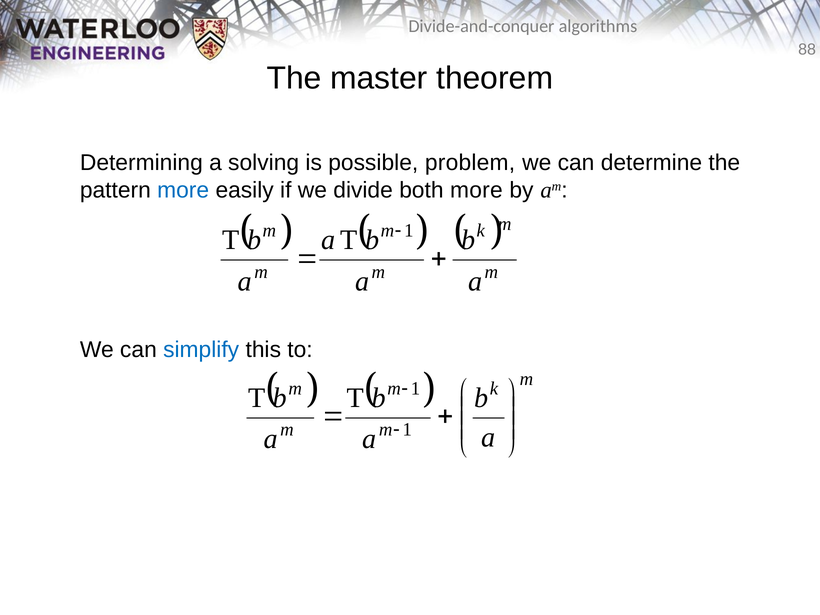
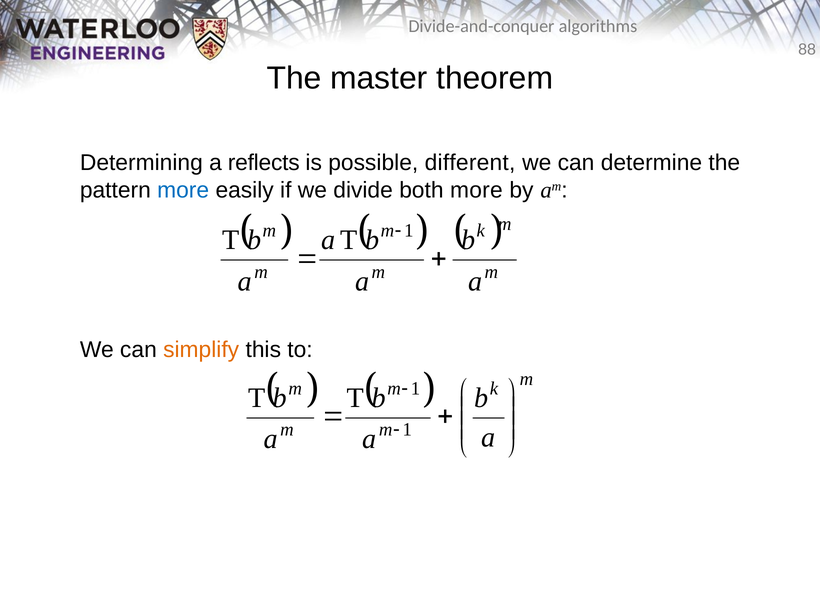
solving: solving -> reflects
problem: problem -> different
simplify colour: blue -> orange
